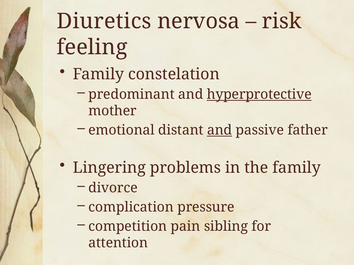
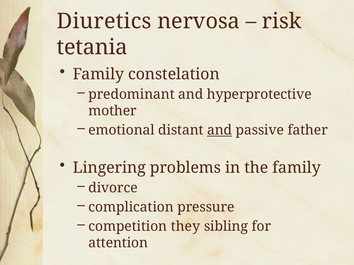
feeling: feeling -> tetania
hyperprotective underline: present -> none
pain: pain -> they
